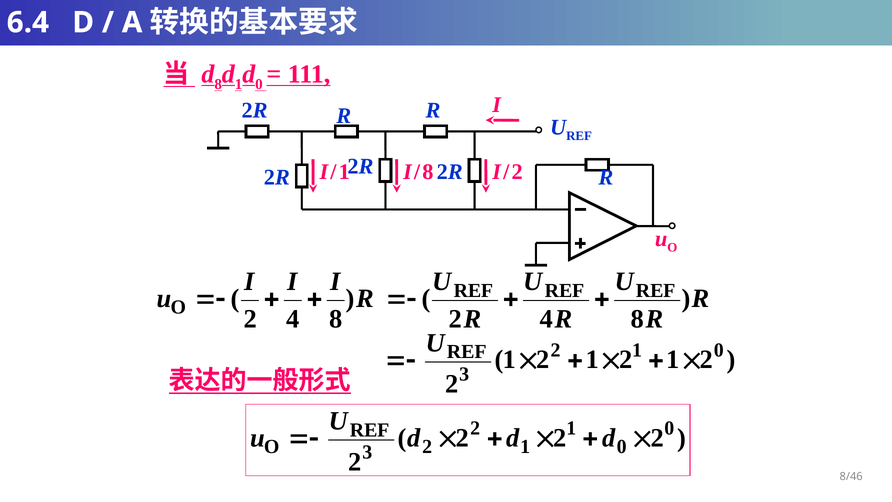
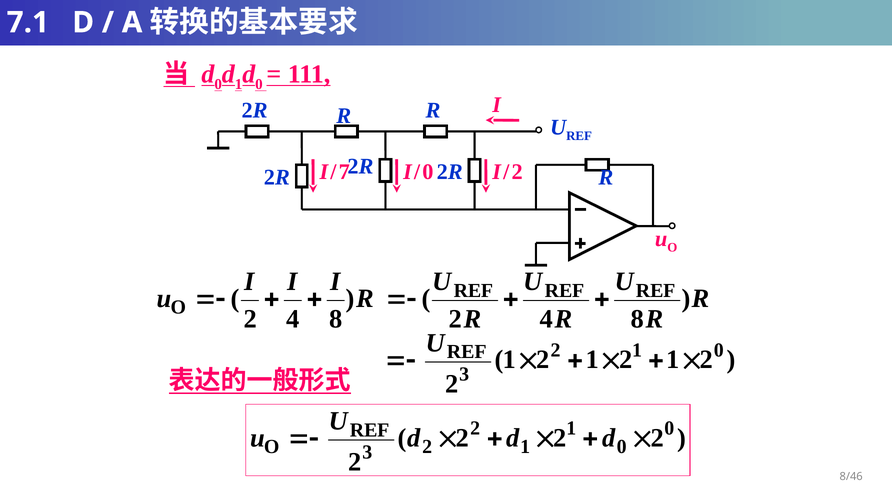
6.4: 6.4 -> 7.1
8 at (218, 84): 8 -> 0
1 at (344, 172): 1 -> 7
8 at (428, 172): 8 -> 0
